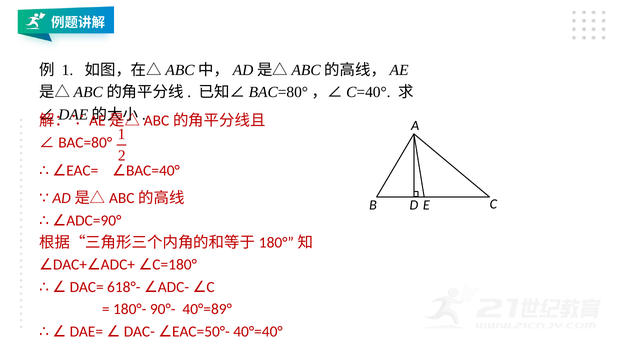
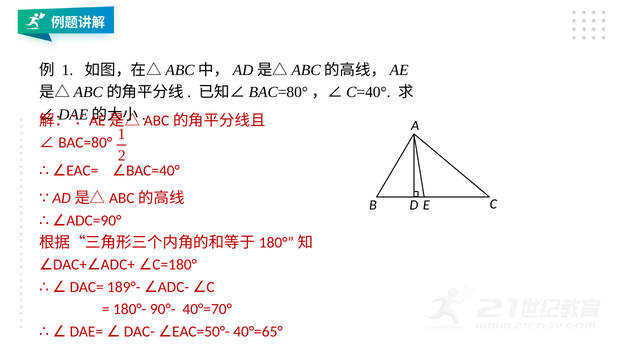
618°-: 618°- -> 189°-
40°=89°: 40°=89° -> 40°=70°
40°=40°: 40°=40° -> 40°=65°
